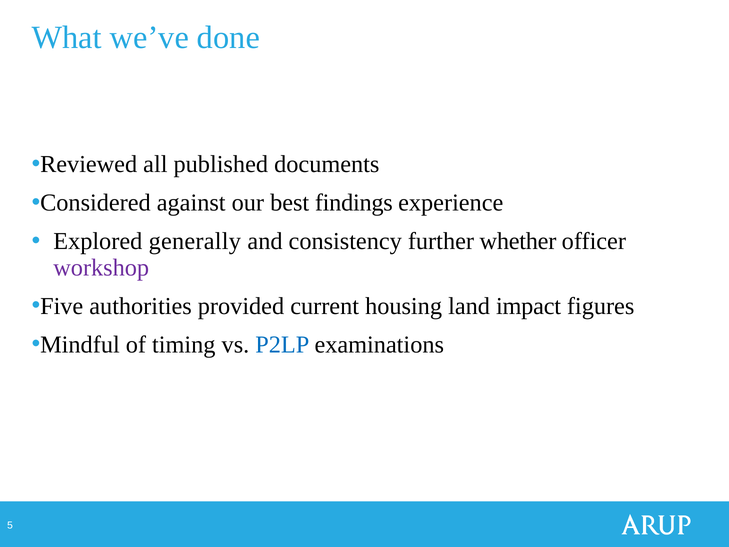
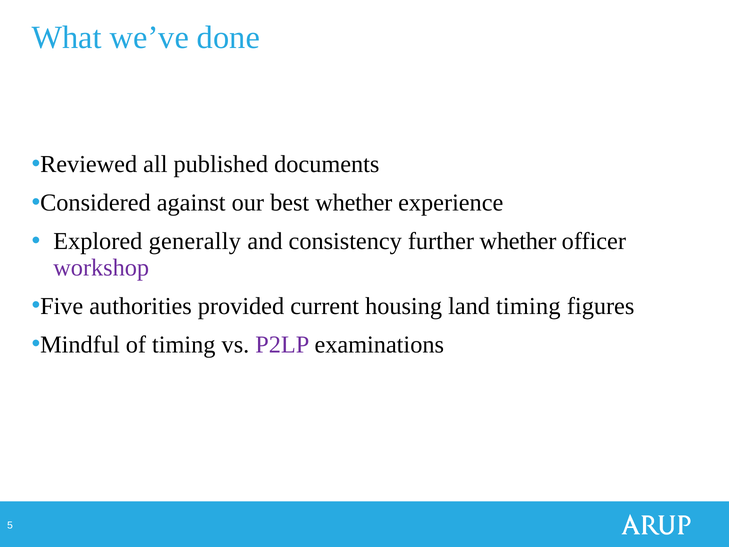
best findings: findings -> whether
land impact: impact -> timing
P2LP colour: blue -> purple
